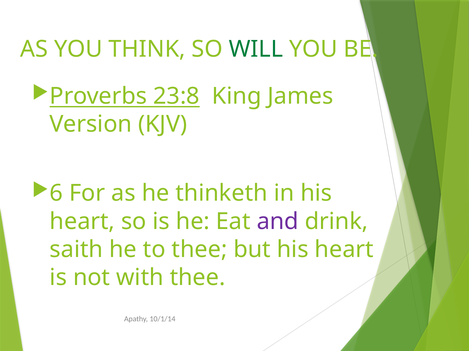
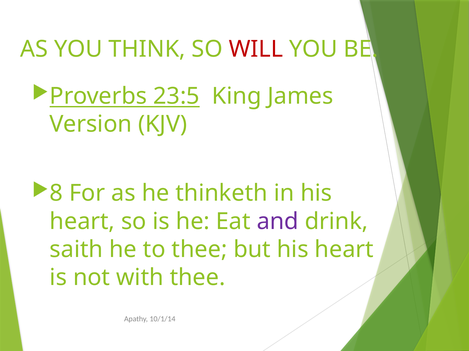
WILL colour: green -> red
23:8: 23:8 -> 23:5
6: 6 -> 8
